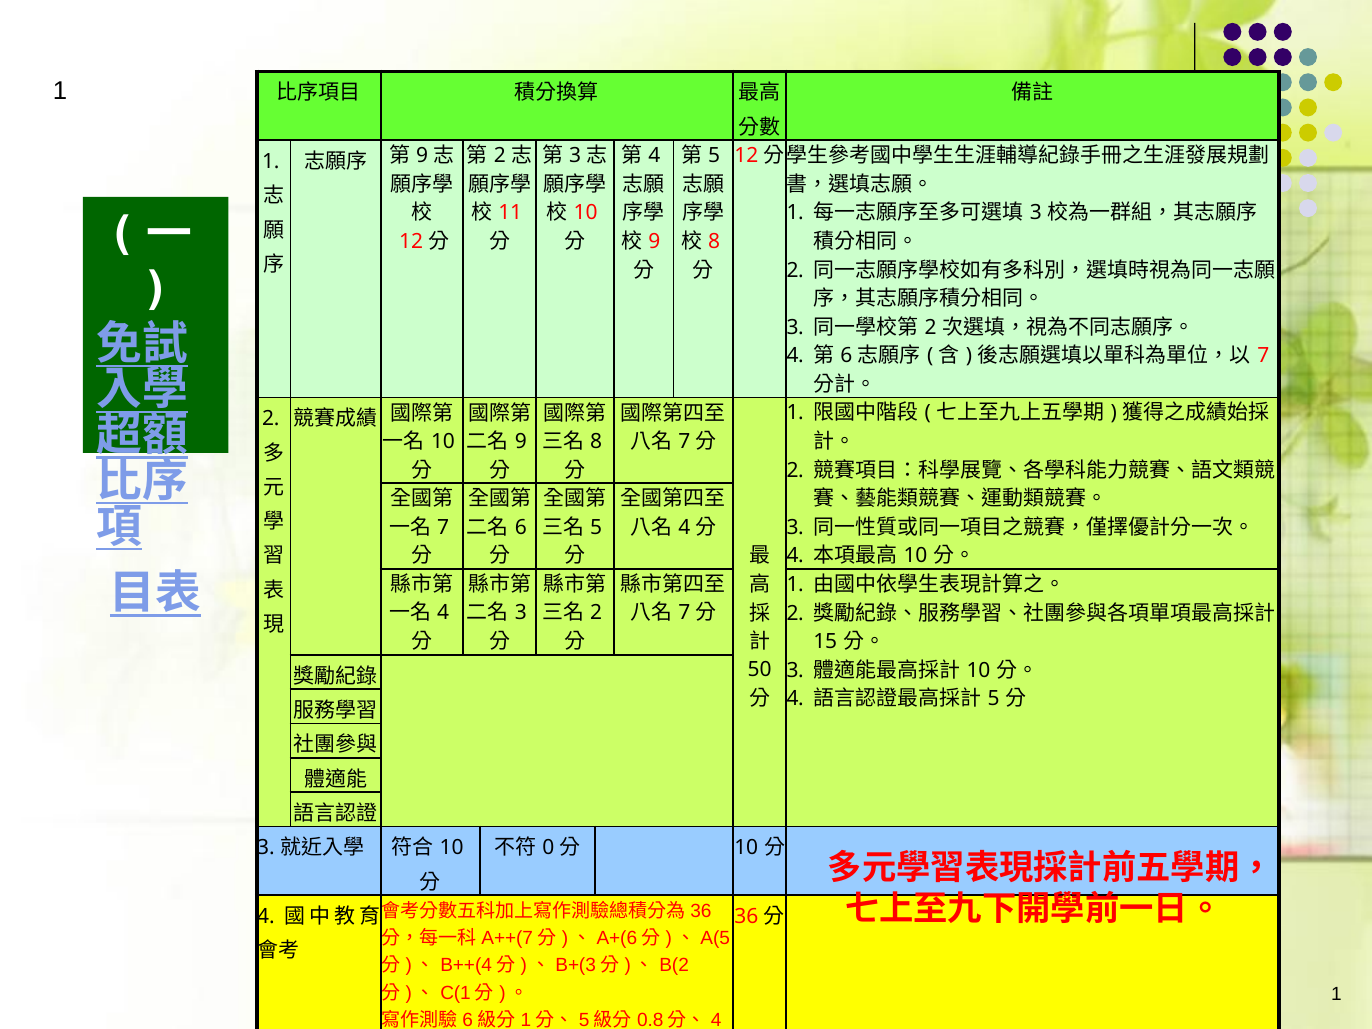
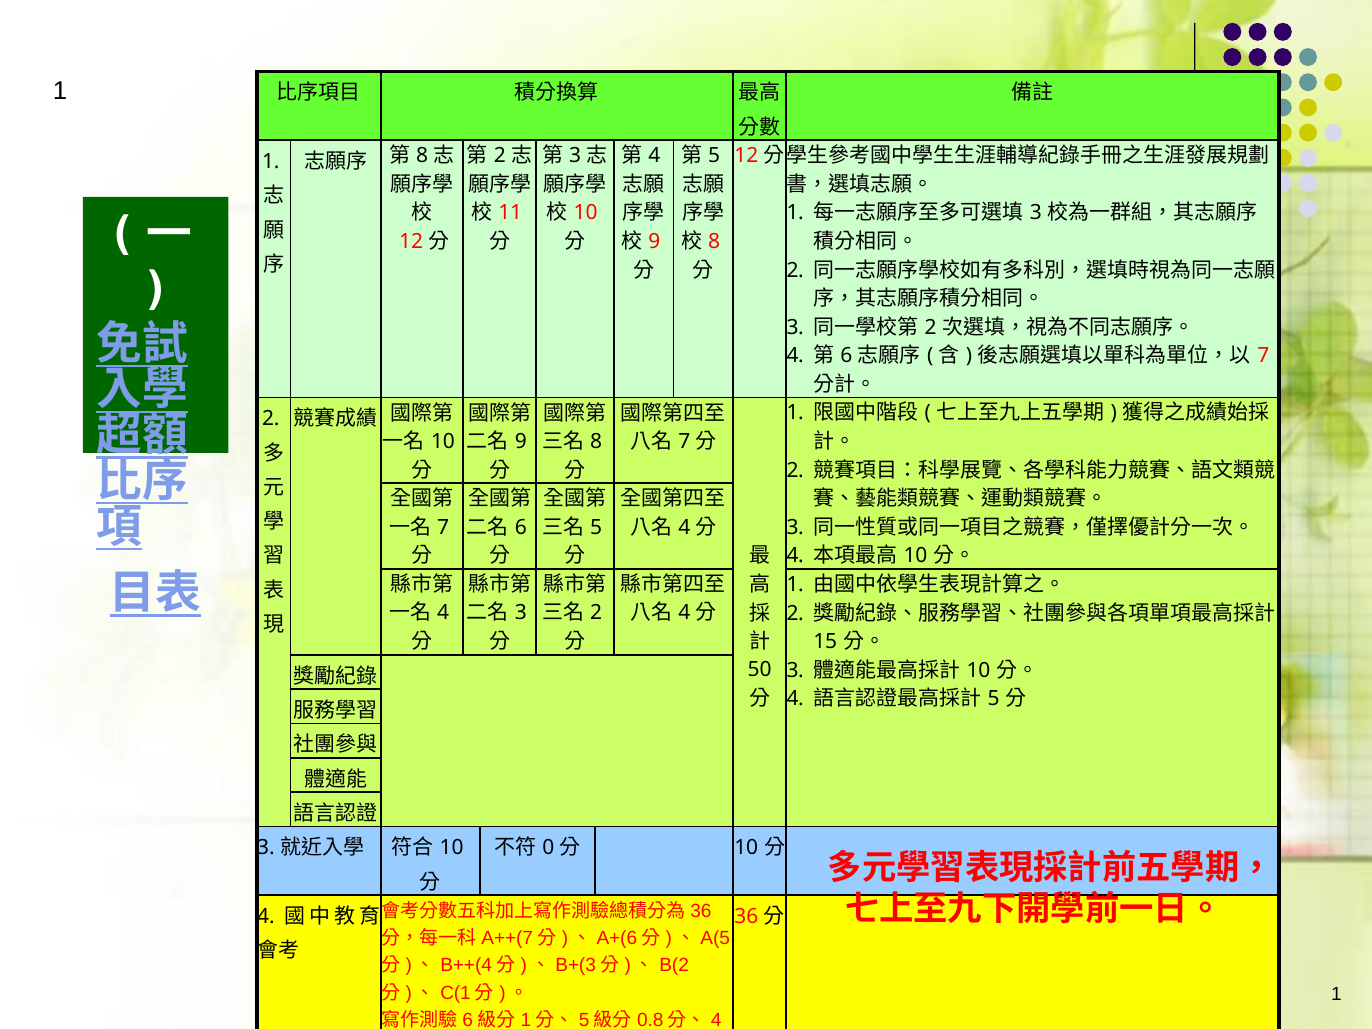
9 at (422, 156): 9 -> 8
7 at (684, 613): 7 -> 4
